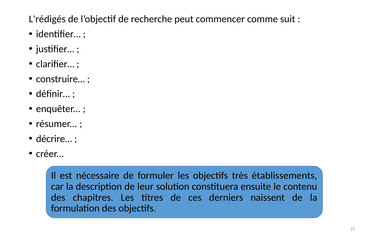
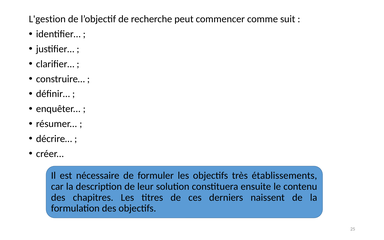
L'rédigés: L'rédigés -> L'gestion
